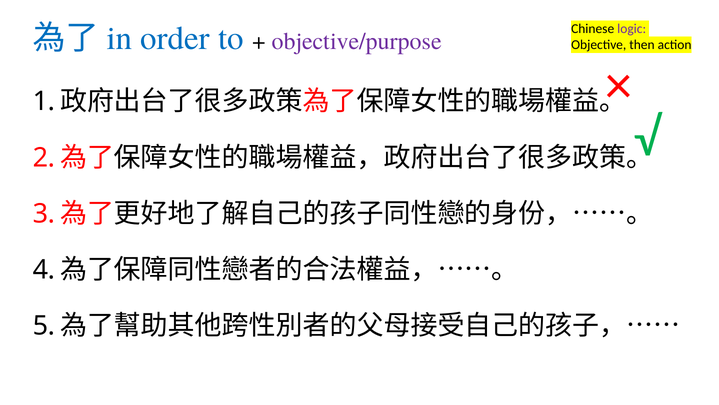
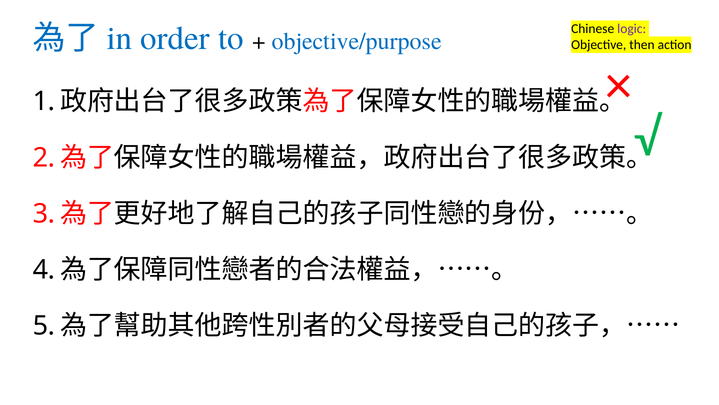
objective/purpose colour: purple -> blue
